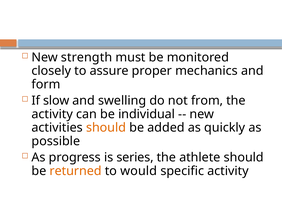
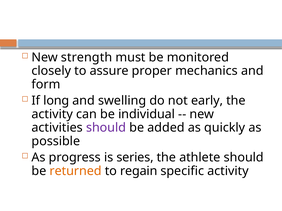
slow: slow -> long
from: from -> early
should at (106, 128) colour: orange -> purple
would: would -> regain
